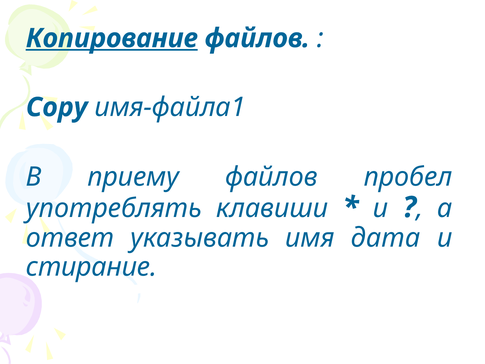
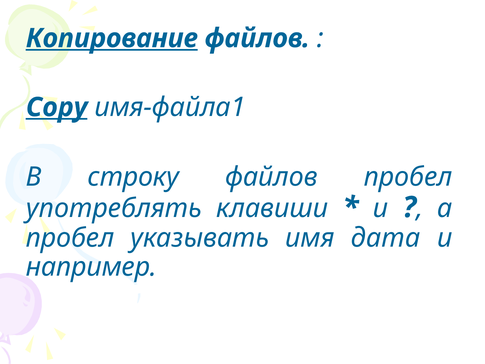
Copy underline: none -> present
приему: приему -> строку
ответ at (70, 238): ответ -> пробел
стирание: стирание -> например
